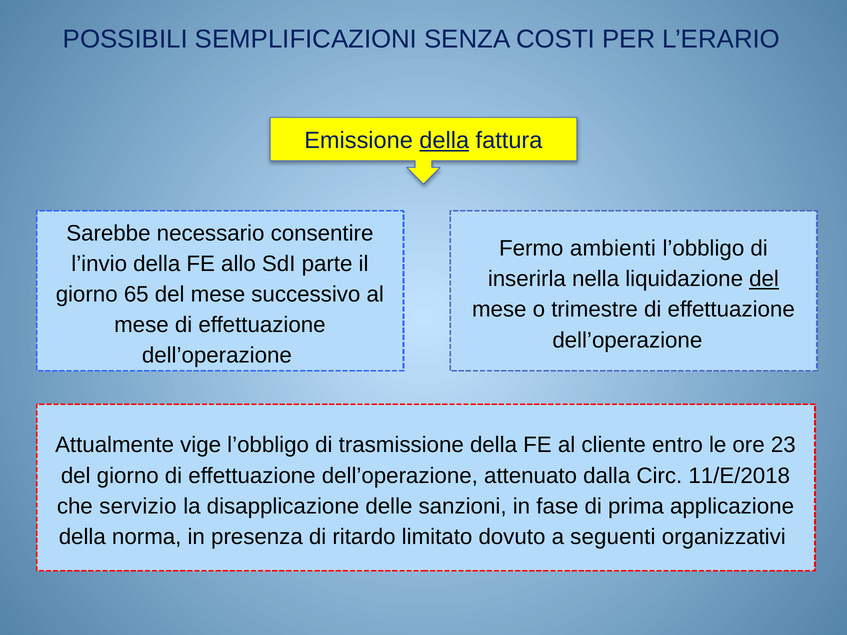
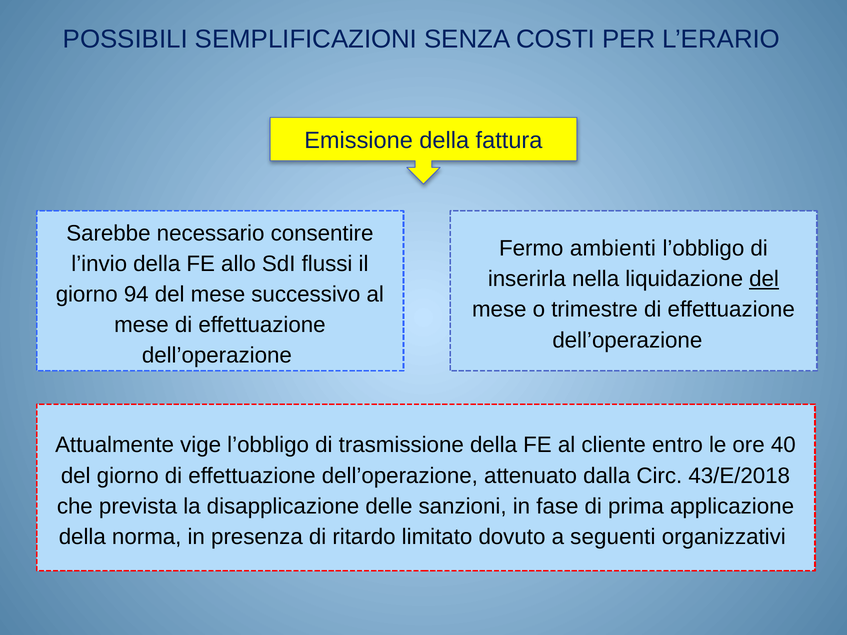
della at (444, 141) underline: present -> none
parte: parte -> flussi
65: 65 -> 94
23: 23 -> 40
11/E/2018: 11/E/2018 -> 43/E/2018
servizio: servizio -> prevista
